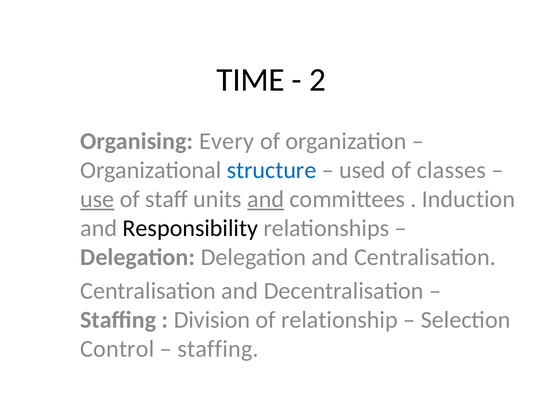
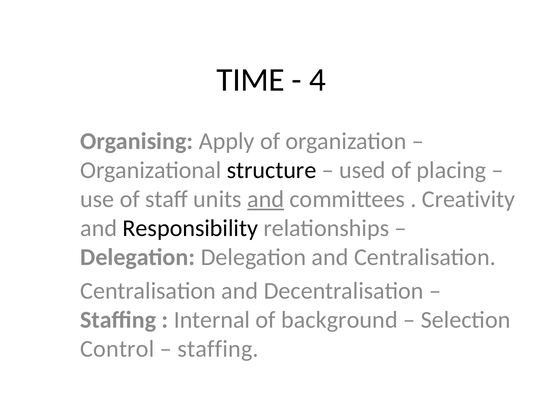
2: 2 -> 4
Every: Every -> Apply
structure colour: blue -> black
classes: classes -> placing
use underline: present -> none
Induction: Induction -> Creativity
Division: Division -> Internal
relationship: relationship -> background
